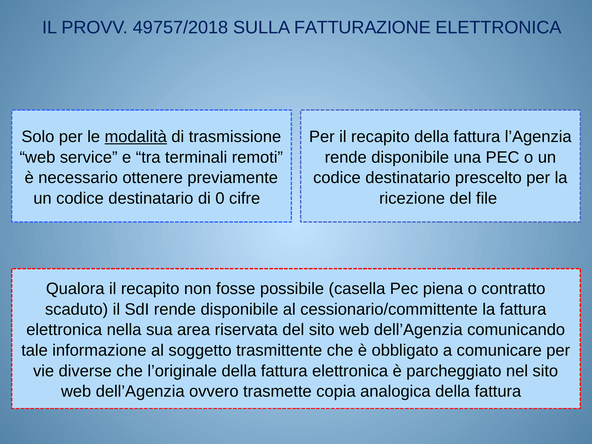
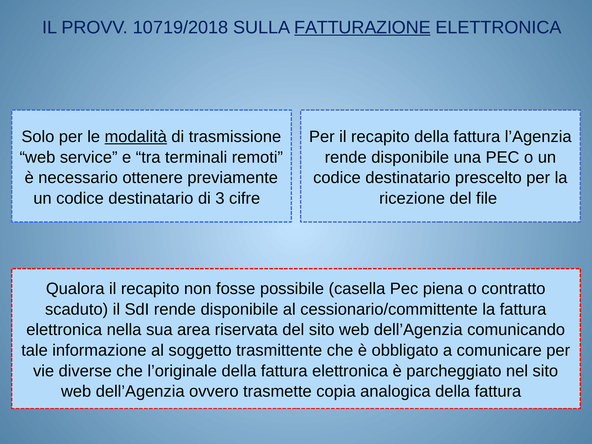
49757/2018: 49757/2018 -> 10719/2018
FATTURAZIONE underline: none -> present
0: 0 -> 3
